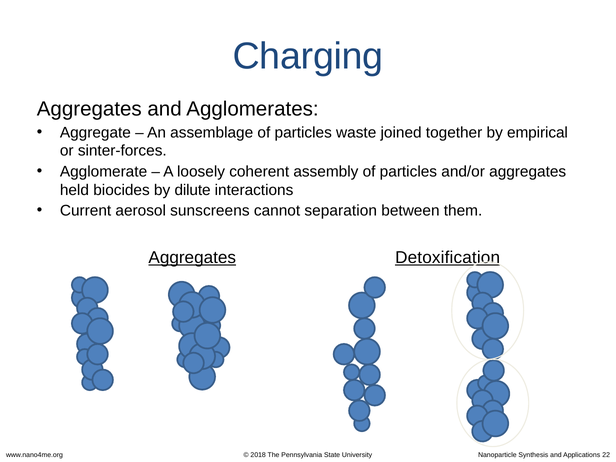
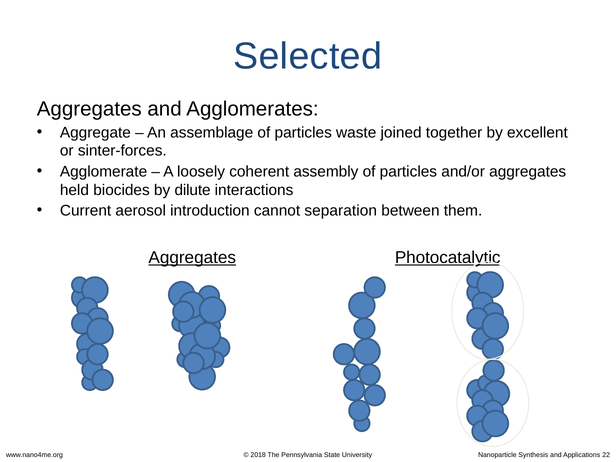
Charging: Charging -> Selected
empirical: empirical -> excellent
sunscreens: sunscreens -> introduction
Detoxification: Detoxification -> Photocatalytic
